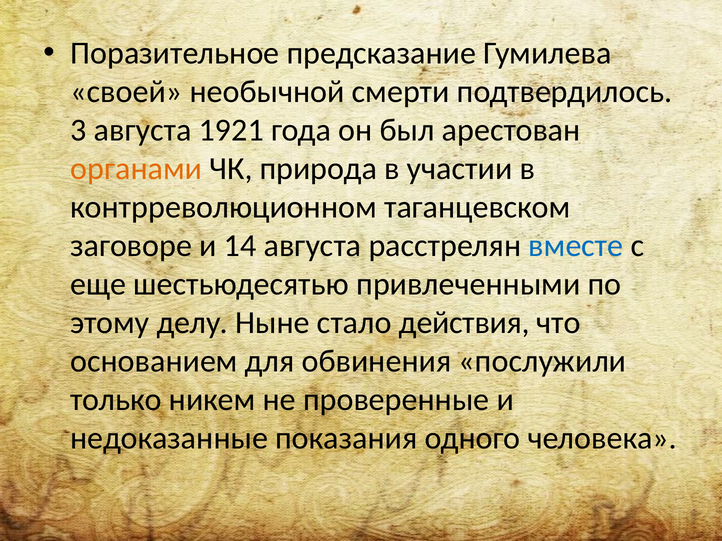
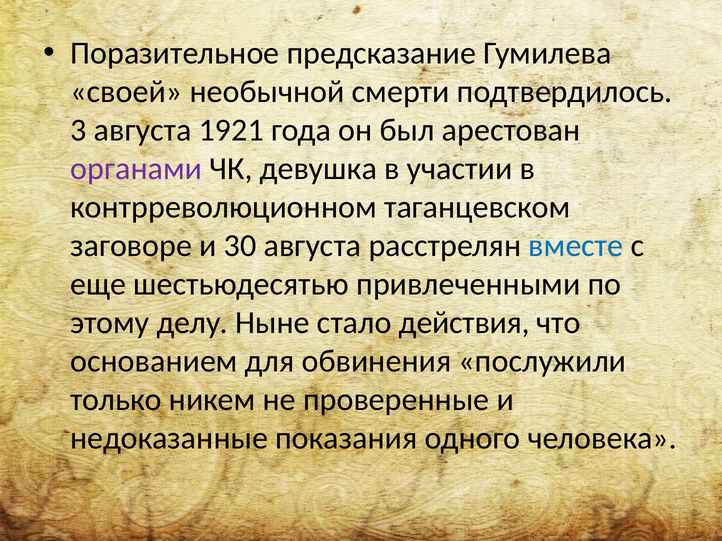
органами colour: orange -> purple
природа: природа -> девушка
14: 14 -> 30
